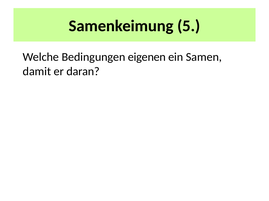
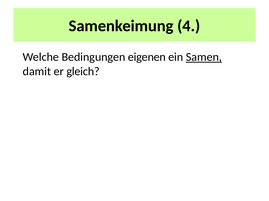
5: 5 -> 4
Samen underline: none -> present
daran: daran -> gleich
